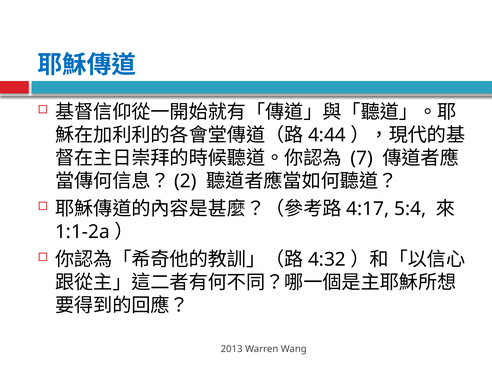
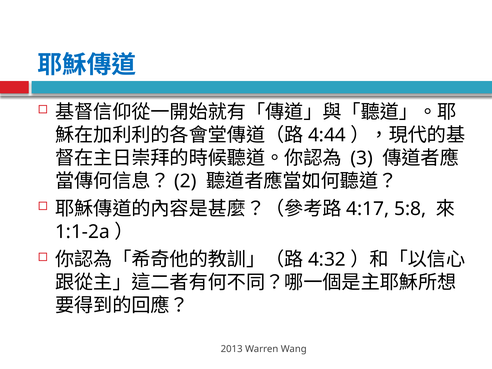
7: 7 -> 3
5:4: 5:4 -> 5:8
